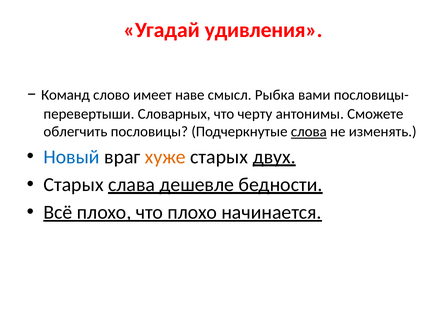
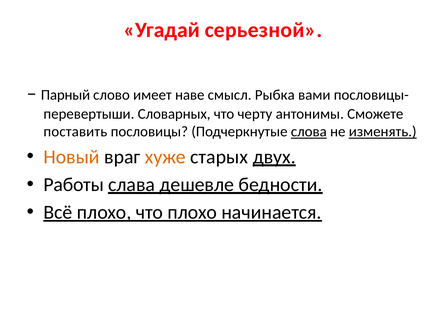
удивления: удивления -> серьезной
Команд: Команд -> Парный
облегчить: облегчить -> поставить
изменять underline: none -> present
Новый colour: blue -> orange
Старых at (74, 185): Старых -> Работы
